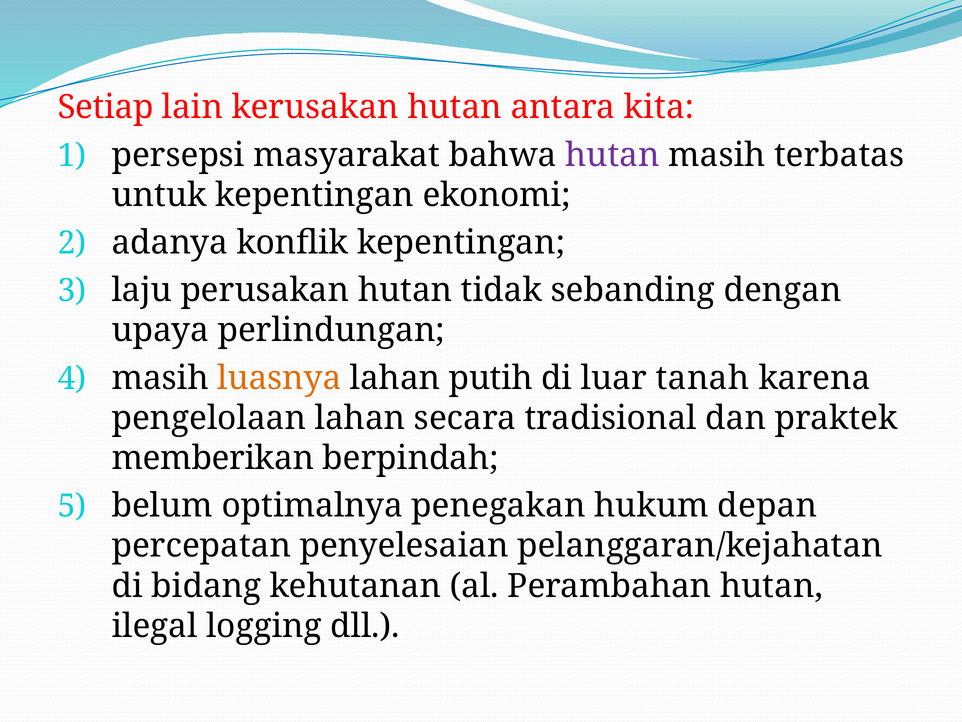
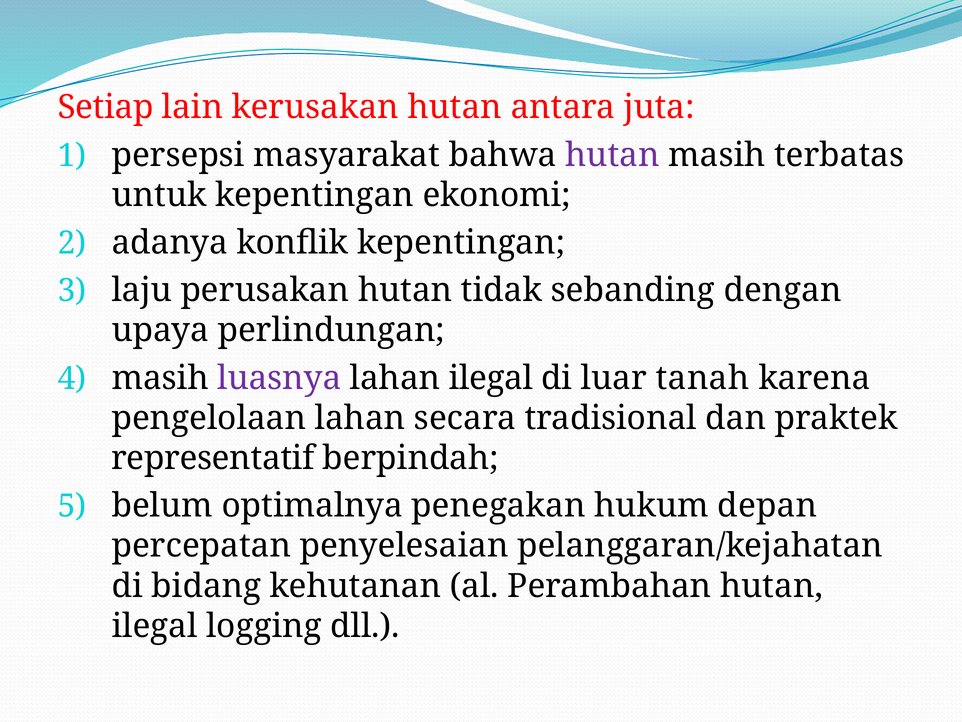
kita: kita -> juta
luasnya colour: orange -> purple
lahan putih: putih -> ilegal
memberikan: memberikan -> representatif
